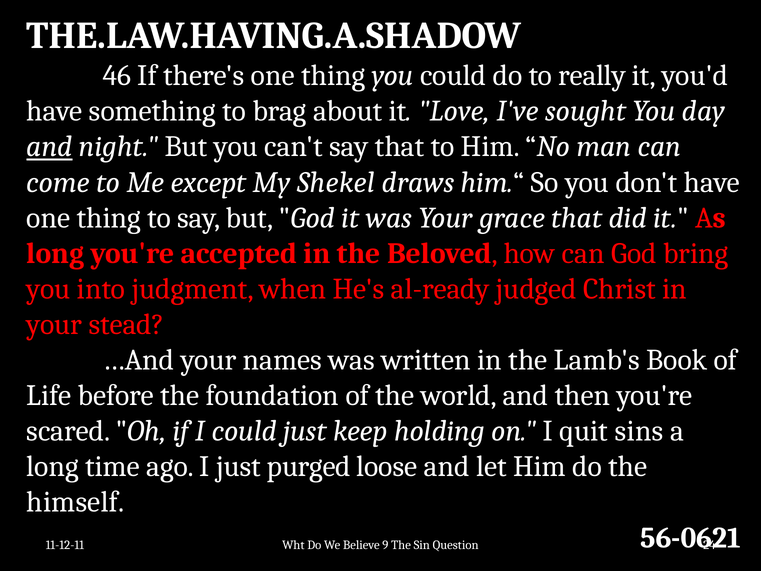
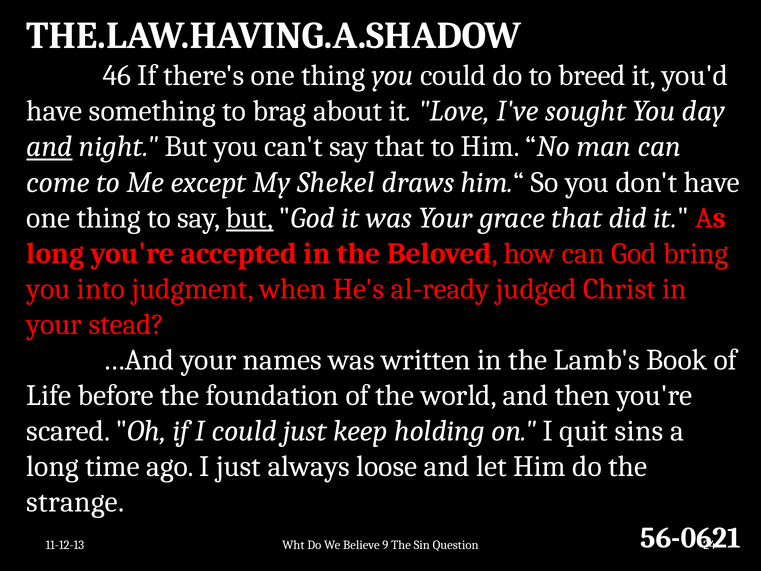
really: really -> breed
but at (249, 218) underline: none -> present
purged: purged -> always
himself: himself -> strange
11-12-11: 11-12-11 -> 11-12-13
